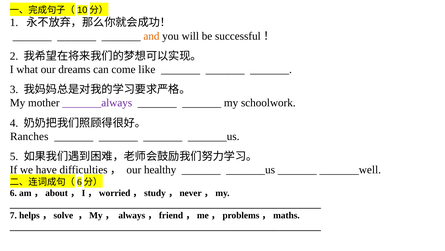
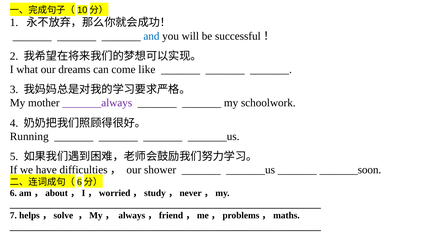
and colour: orange -> blue
Ranches: Ranches -> Running
healthy: healthy -> shower
_______well: _______well -> _______soon
